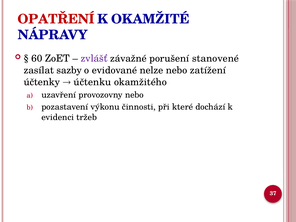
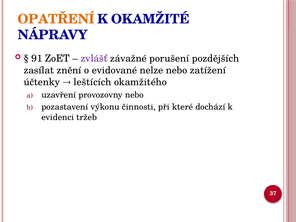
OPATŘENÍ colour: red -> orange
60: 60 -> 91
stanovené: stanovené -> pozdějších
sazby: sazby -> znění
účtenku: účtenku -> leštících
